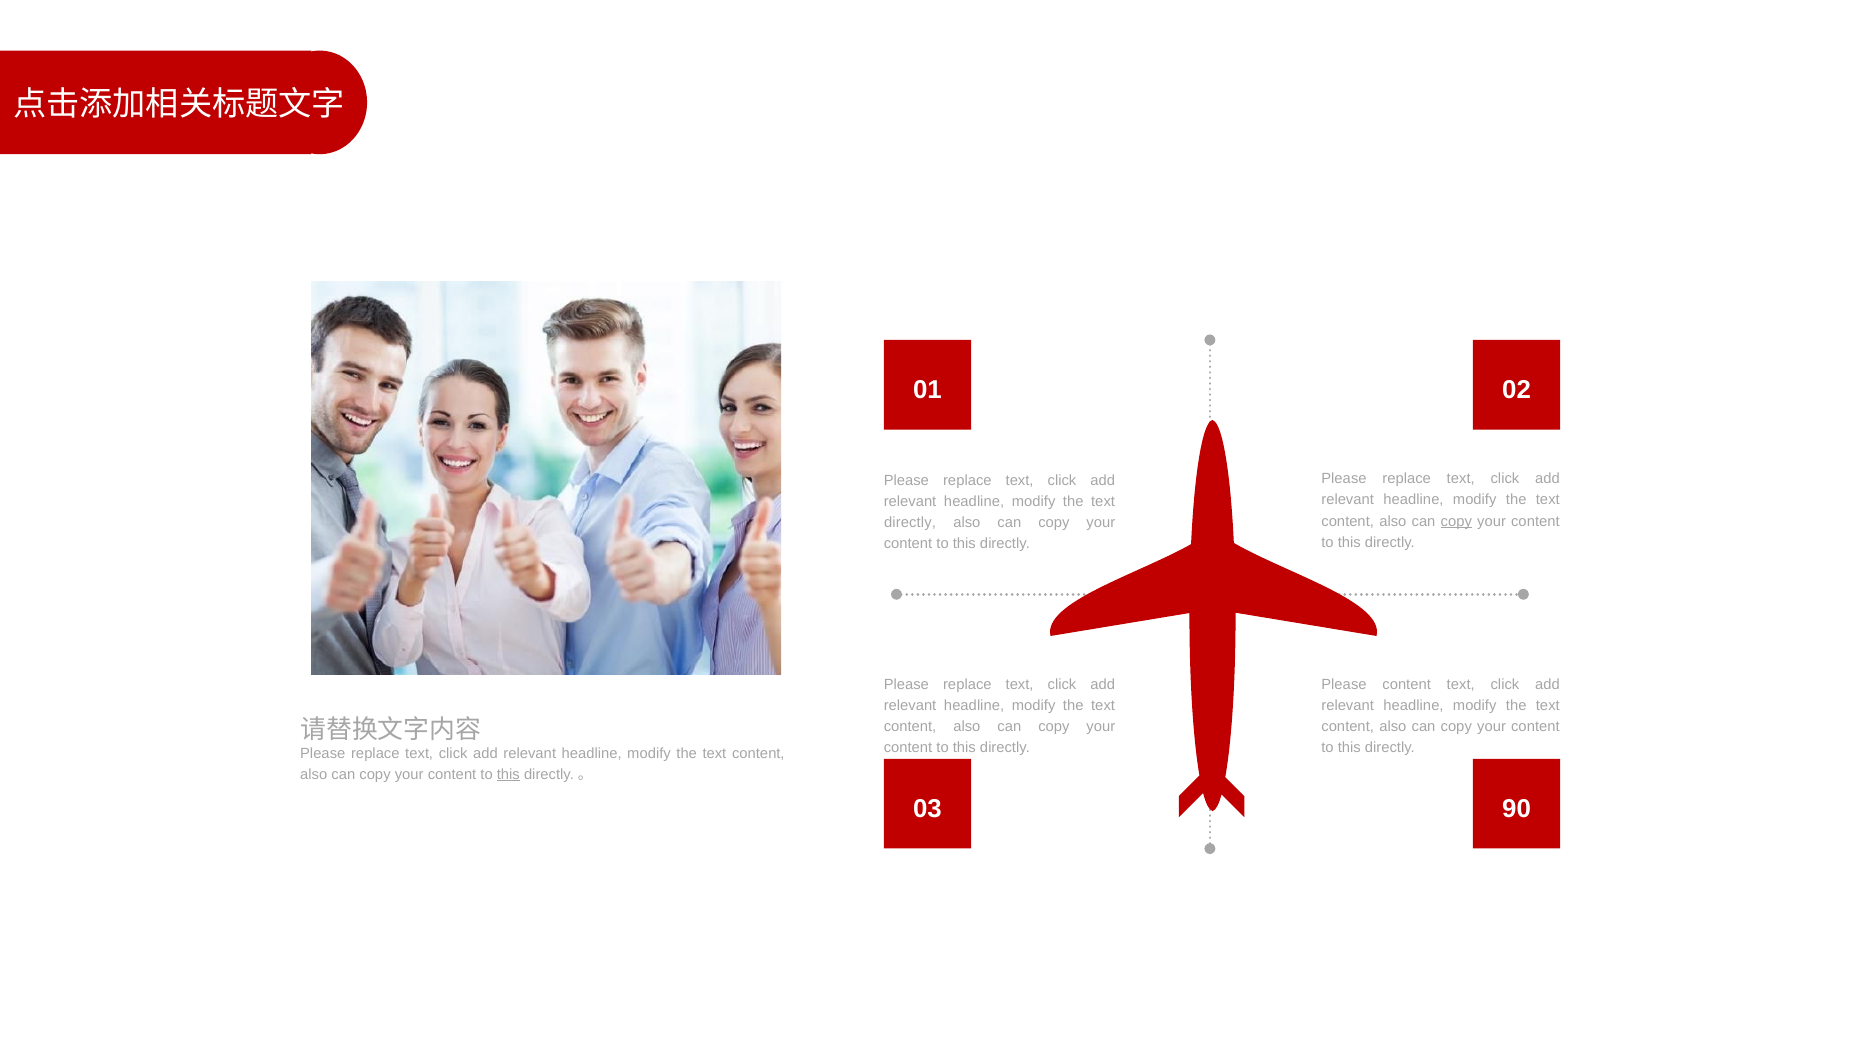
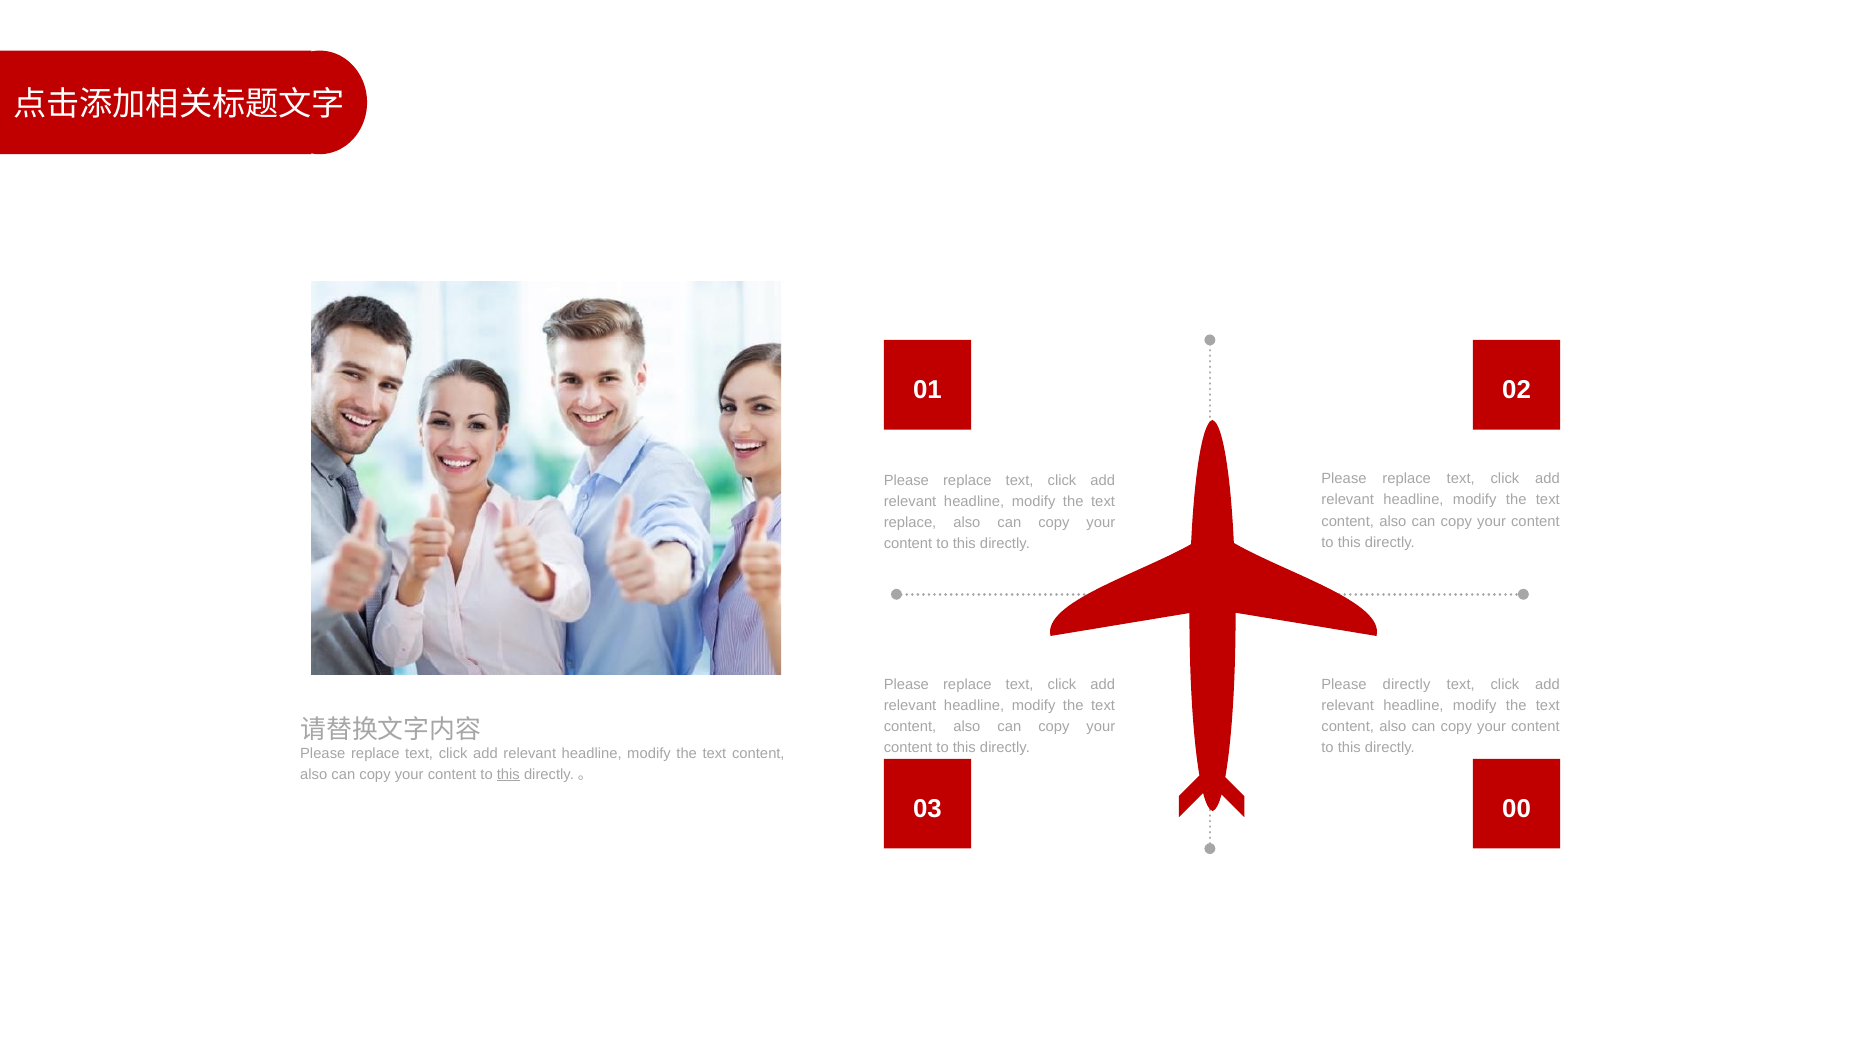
copy at (1456, 522) underline: present -> none
directly at (910, 523): directly -> replace
Please content: content -> directly
90: 90 -> 00
